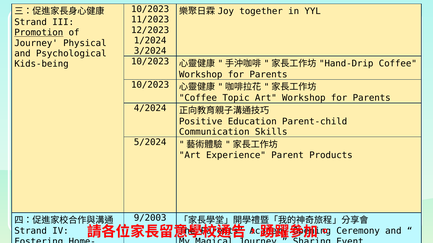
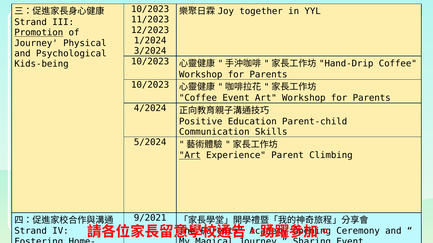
Coffee Topic: Topic -> Event
Art at (190, 156) underline: none -> present
Parent Products: Products -> Climbing
9/2003: 9/2003 -> 9/2021
